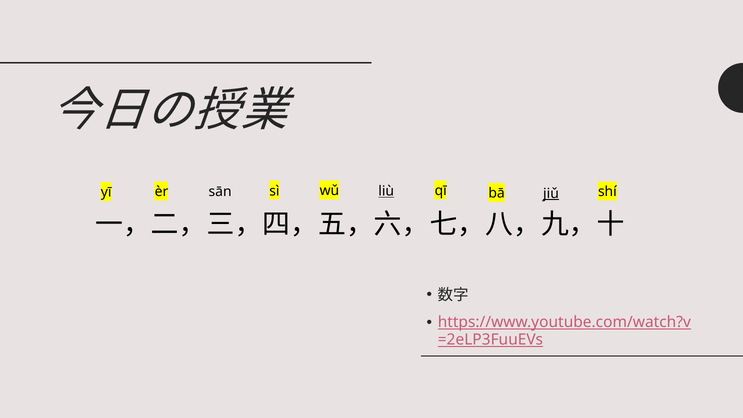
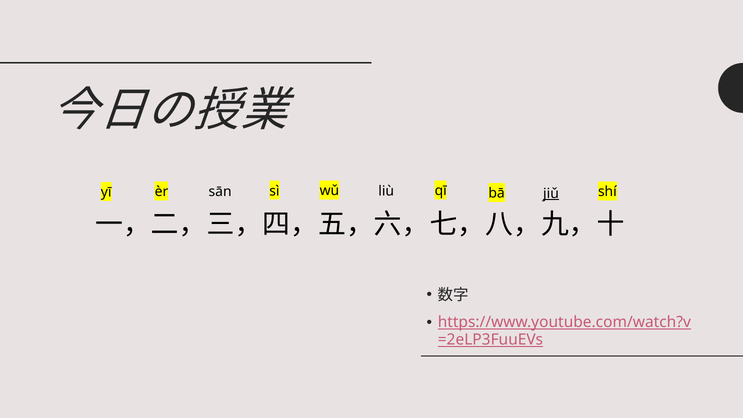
liù underline: present -> none
